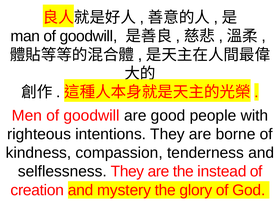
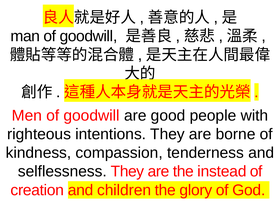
mystery: mystery -> children
